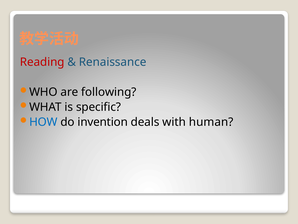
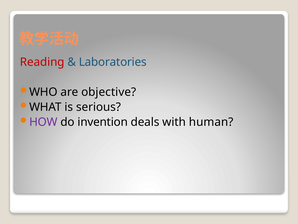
Renaissance: Renaissance -> Laboratories
following: following -> objective
specific: specific -> serious
HOW colour: blue -> purple
